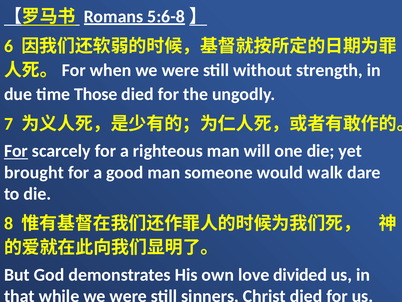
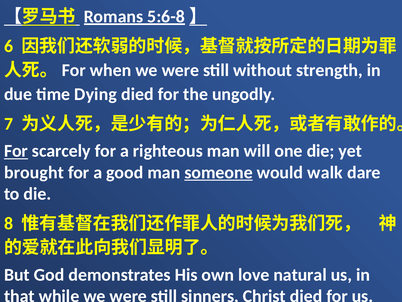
Those: Those -> Dying
someone underline: none -> present
divided: divided -> natural
